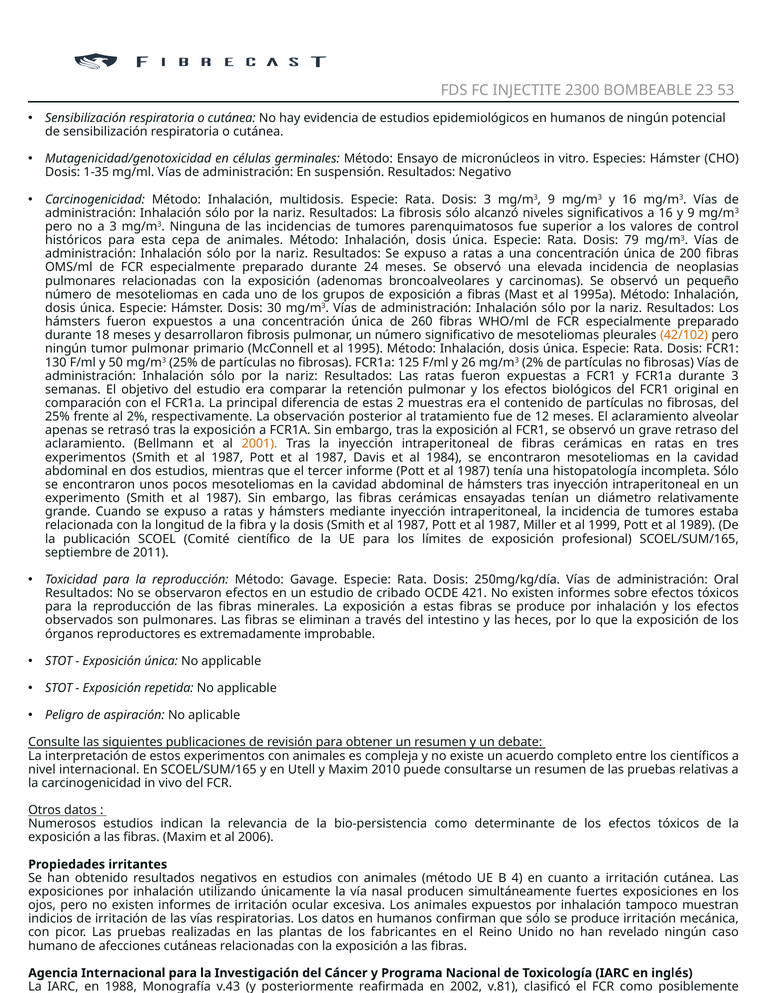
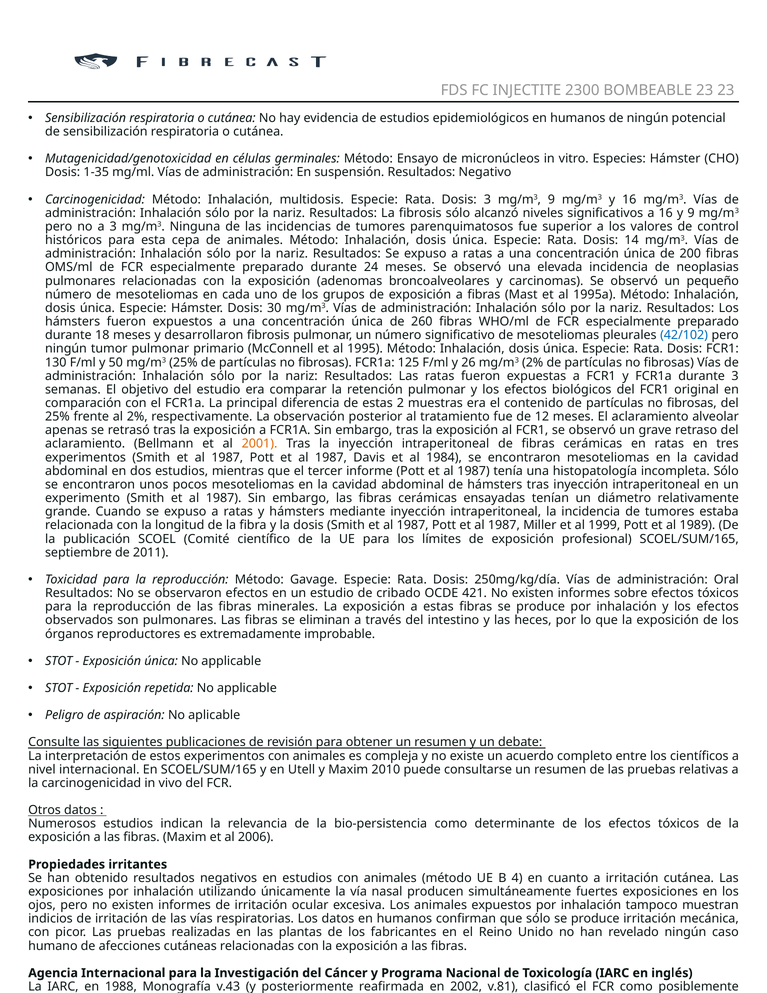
23 53: 53 -> 23
79: 79 -> 14
42/102 colour: orange -> blue
